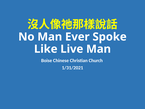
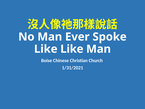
Like Live: Live -> Like
